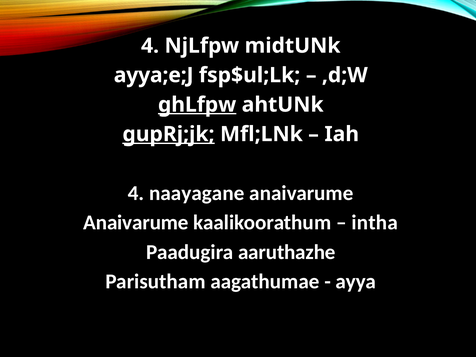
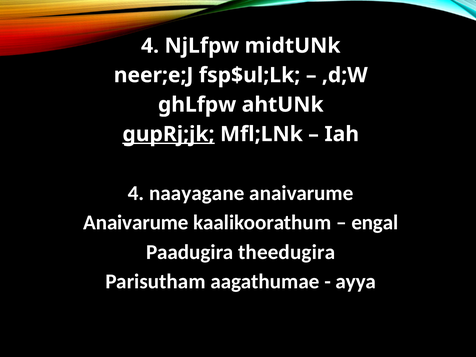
ayya;e;J: ayya;e;J -> neer;e;J
ghLfpw underline: present -> none
intha: intha -> engal
aaruthazhe: aaruthazhe -> theedugira
